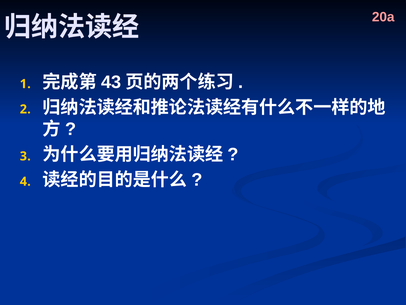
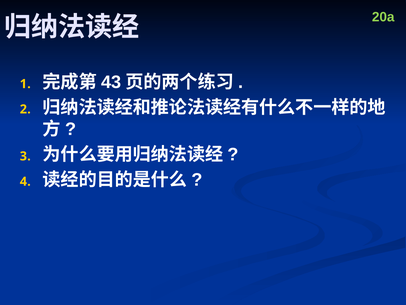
20a colour: pink -> light green
